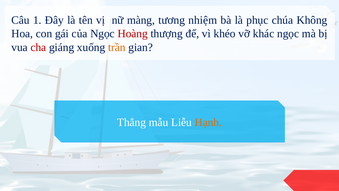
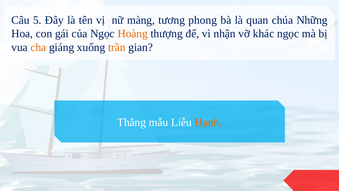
1: 1 -> 5
nhiệm: nhiệm -> phong
phục: phục -> quan
Không: Không -> Những
Hoàng colour: red -> orange
khéo: khéo -> nhận
cha colour: red -> orange
